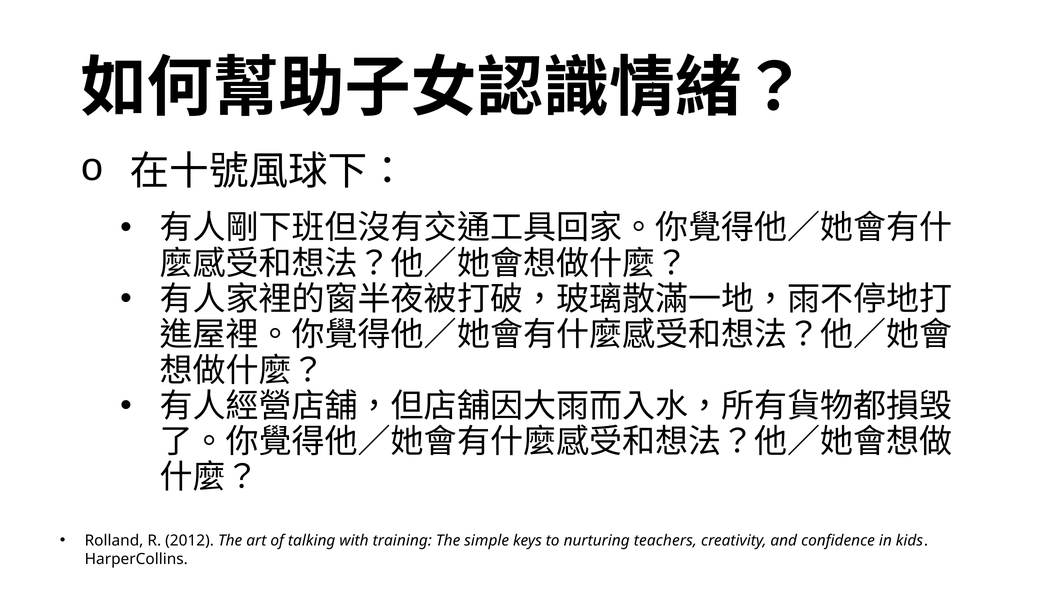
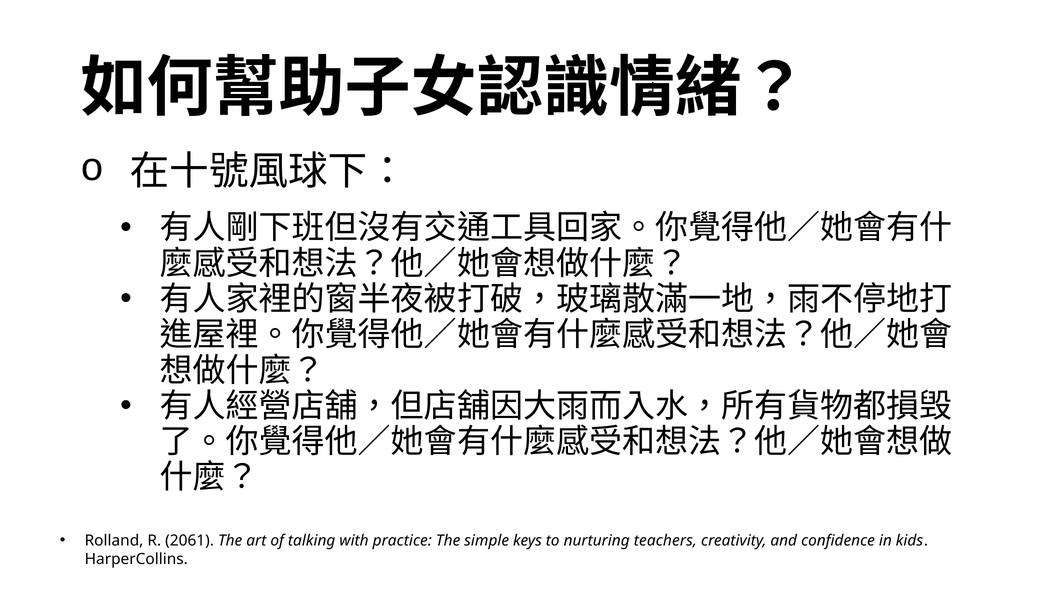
2012: 2012 -> 2061
training: training -> practice
